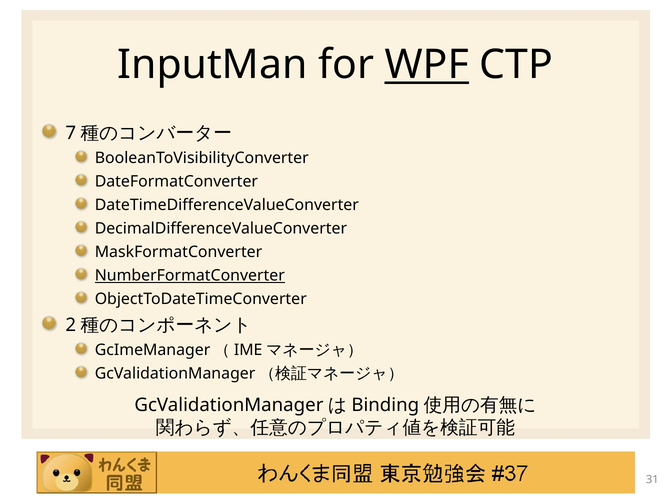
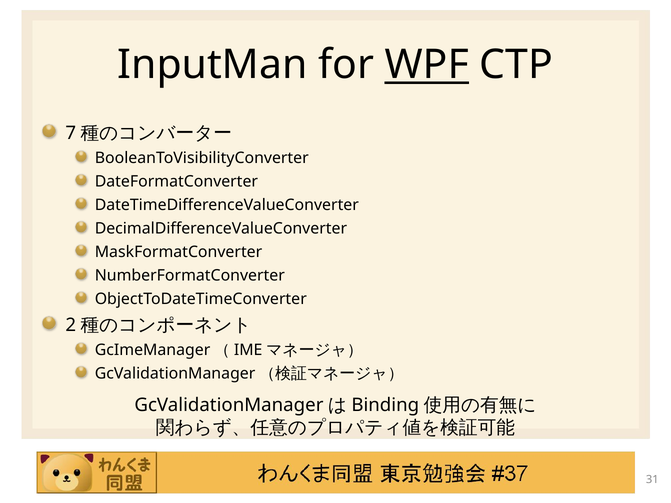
NumberFormatConverter underline: present -> none
